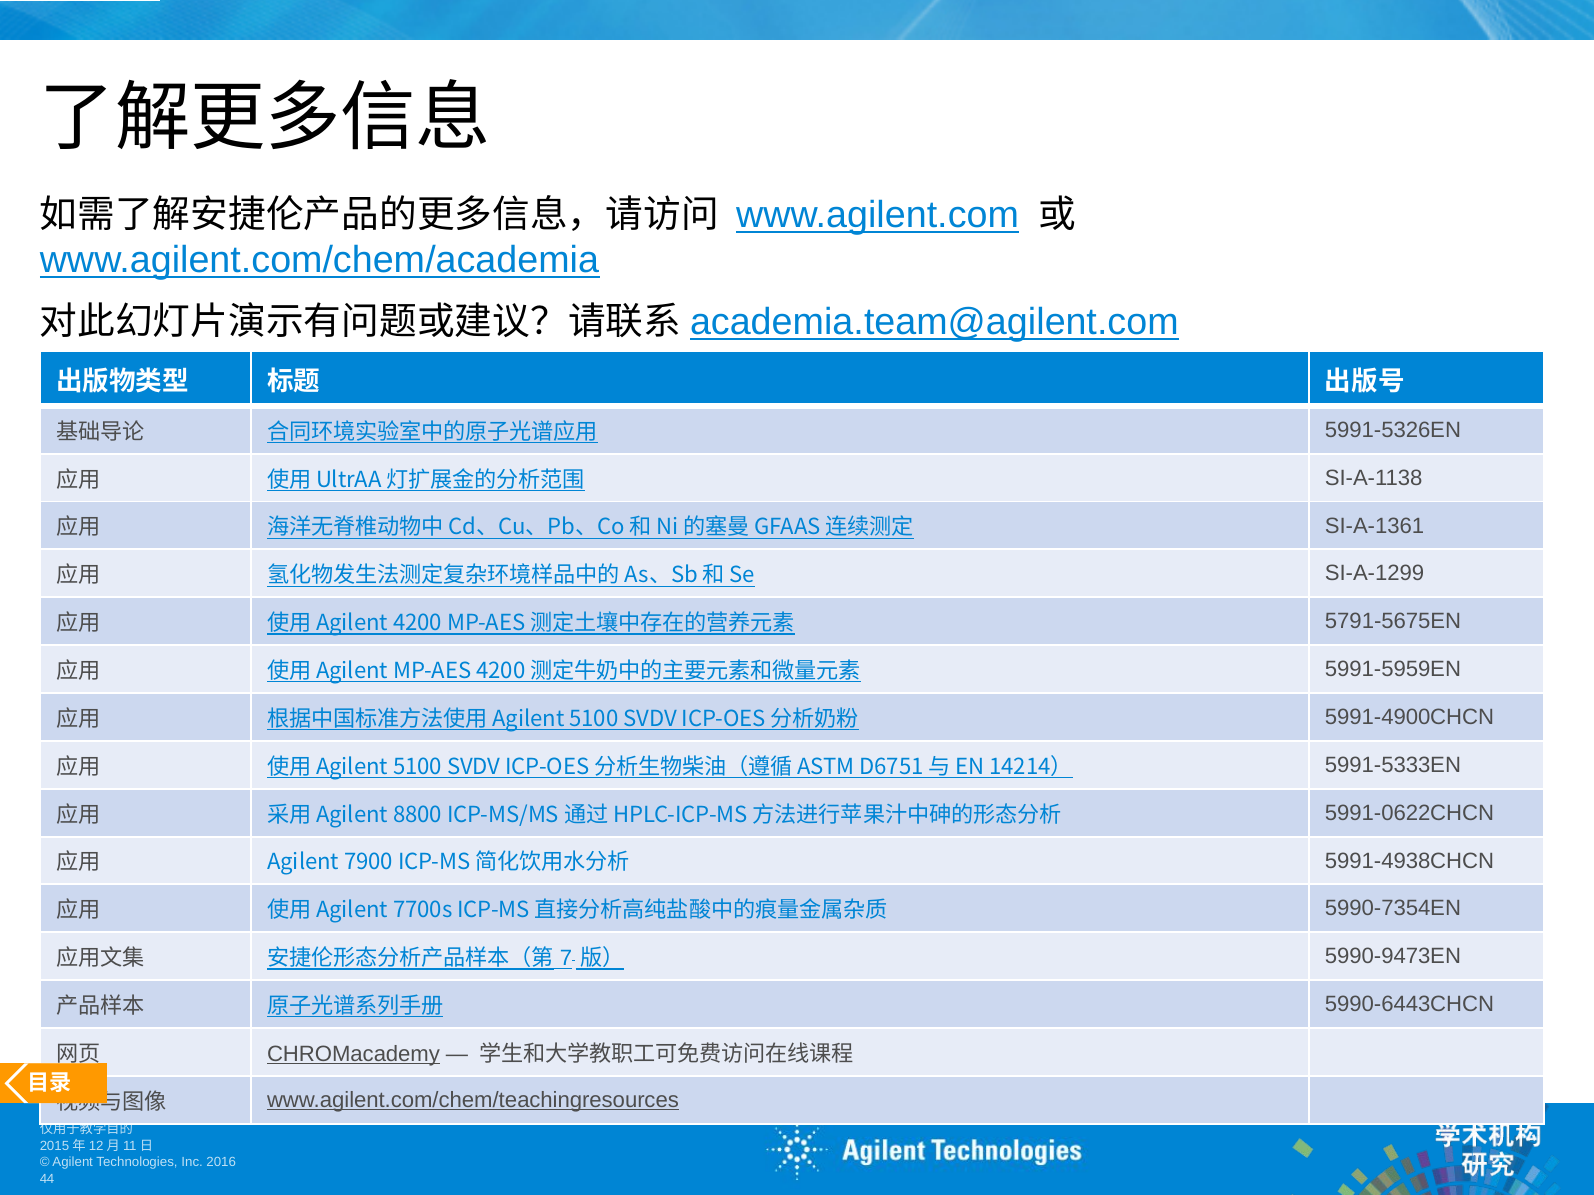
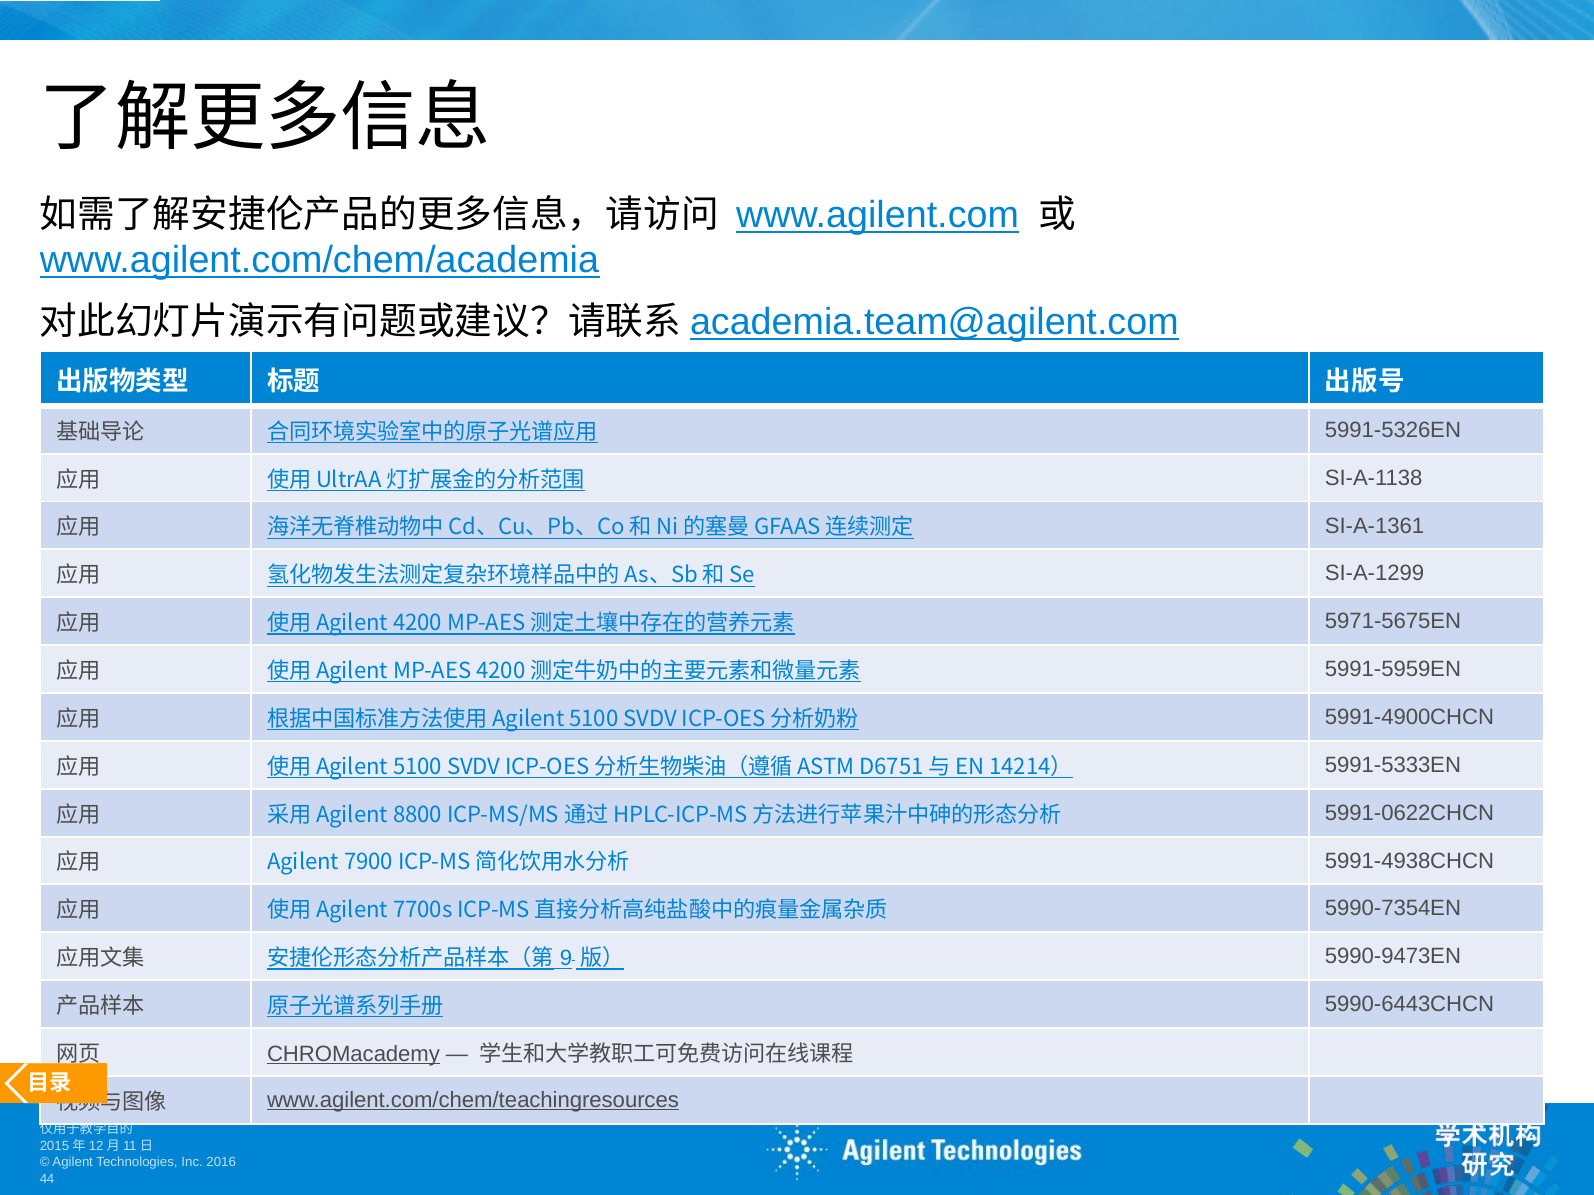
5791-5675EN: 5791-5675EN -> 5971-5675EN
7: 7 -> 9
